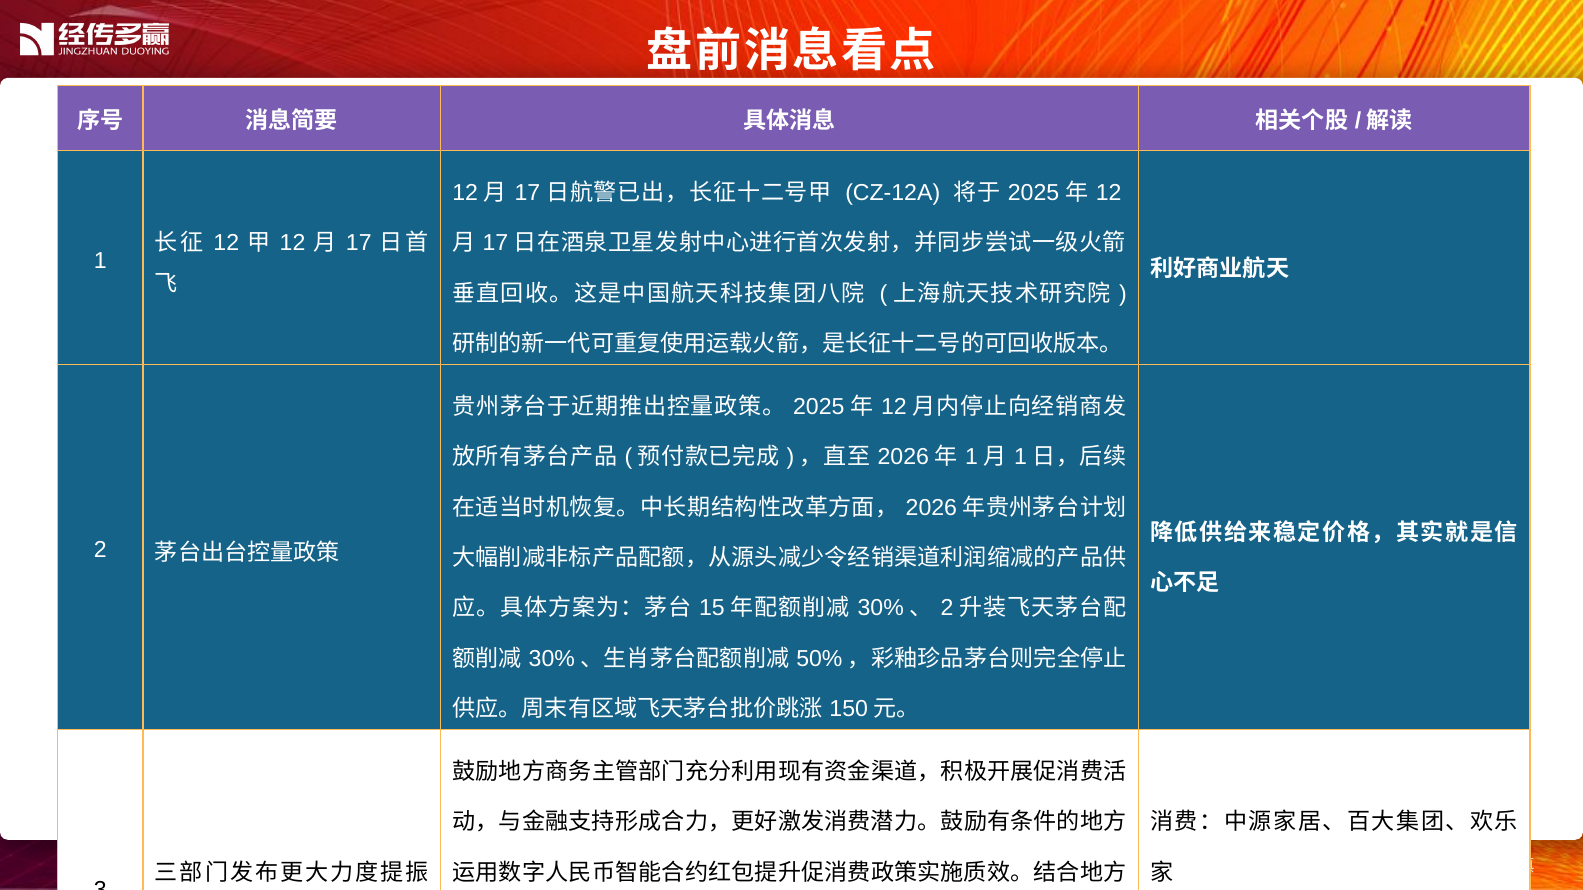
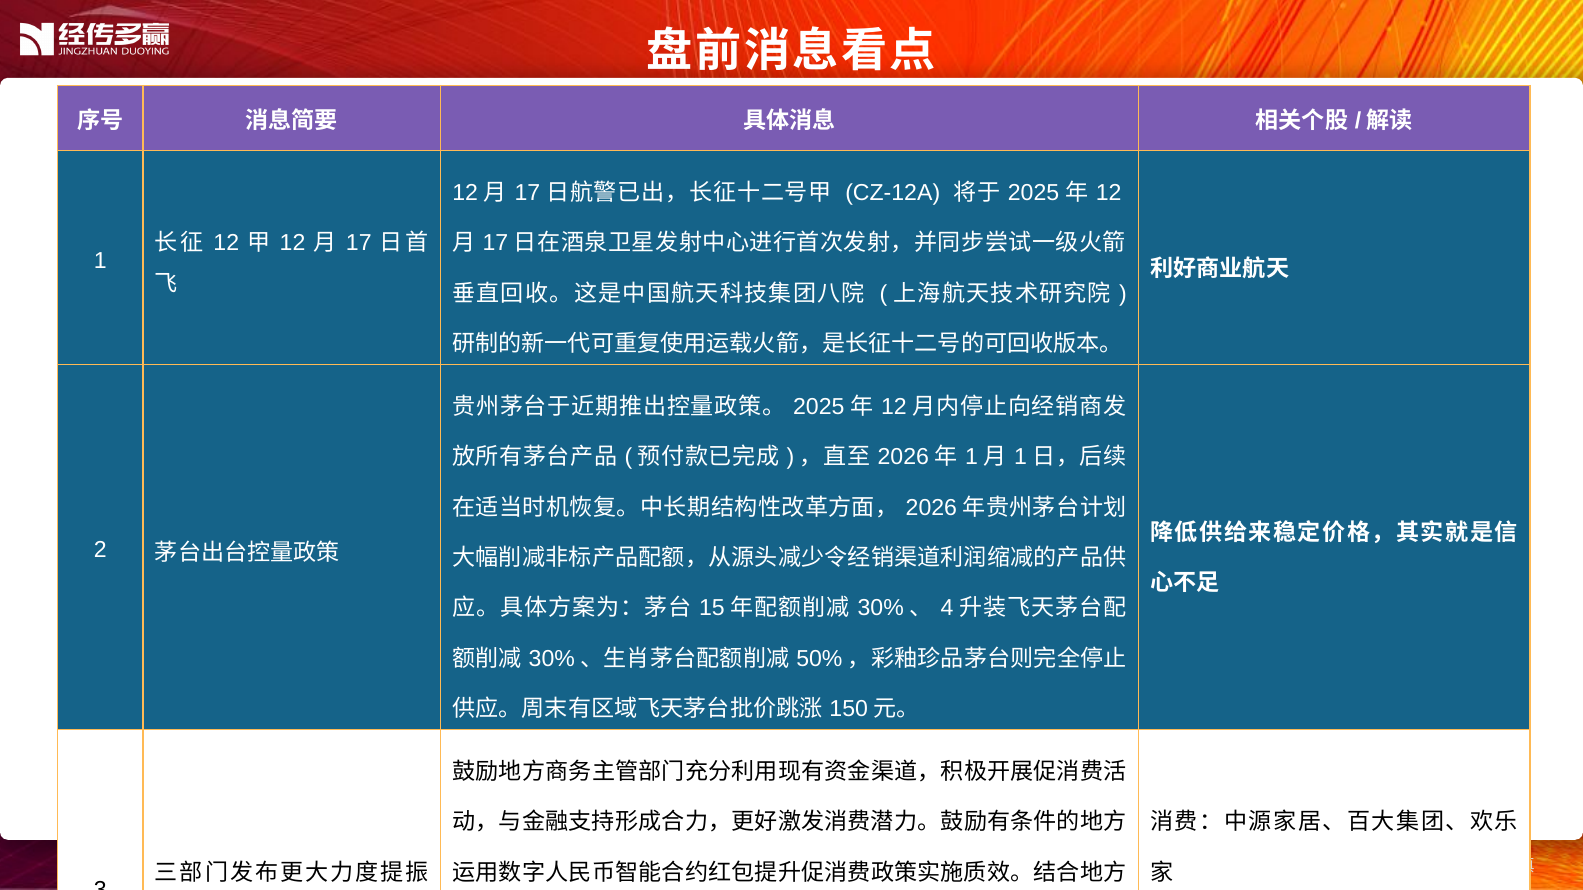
2 at (947, 609): 2 -> 4
